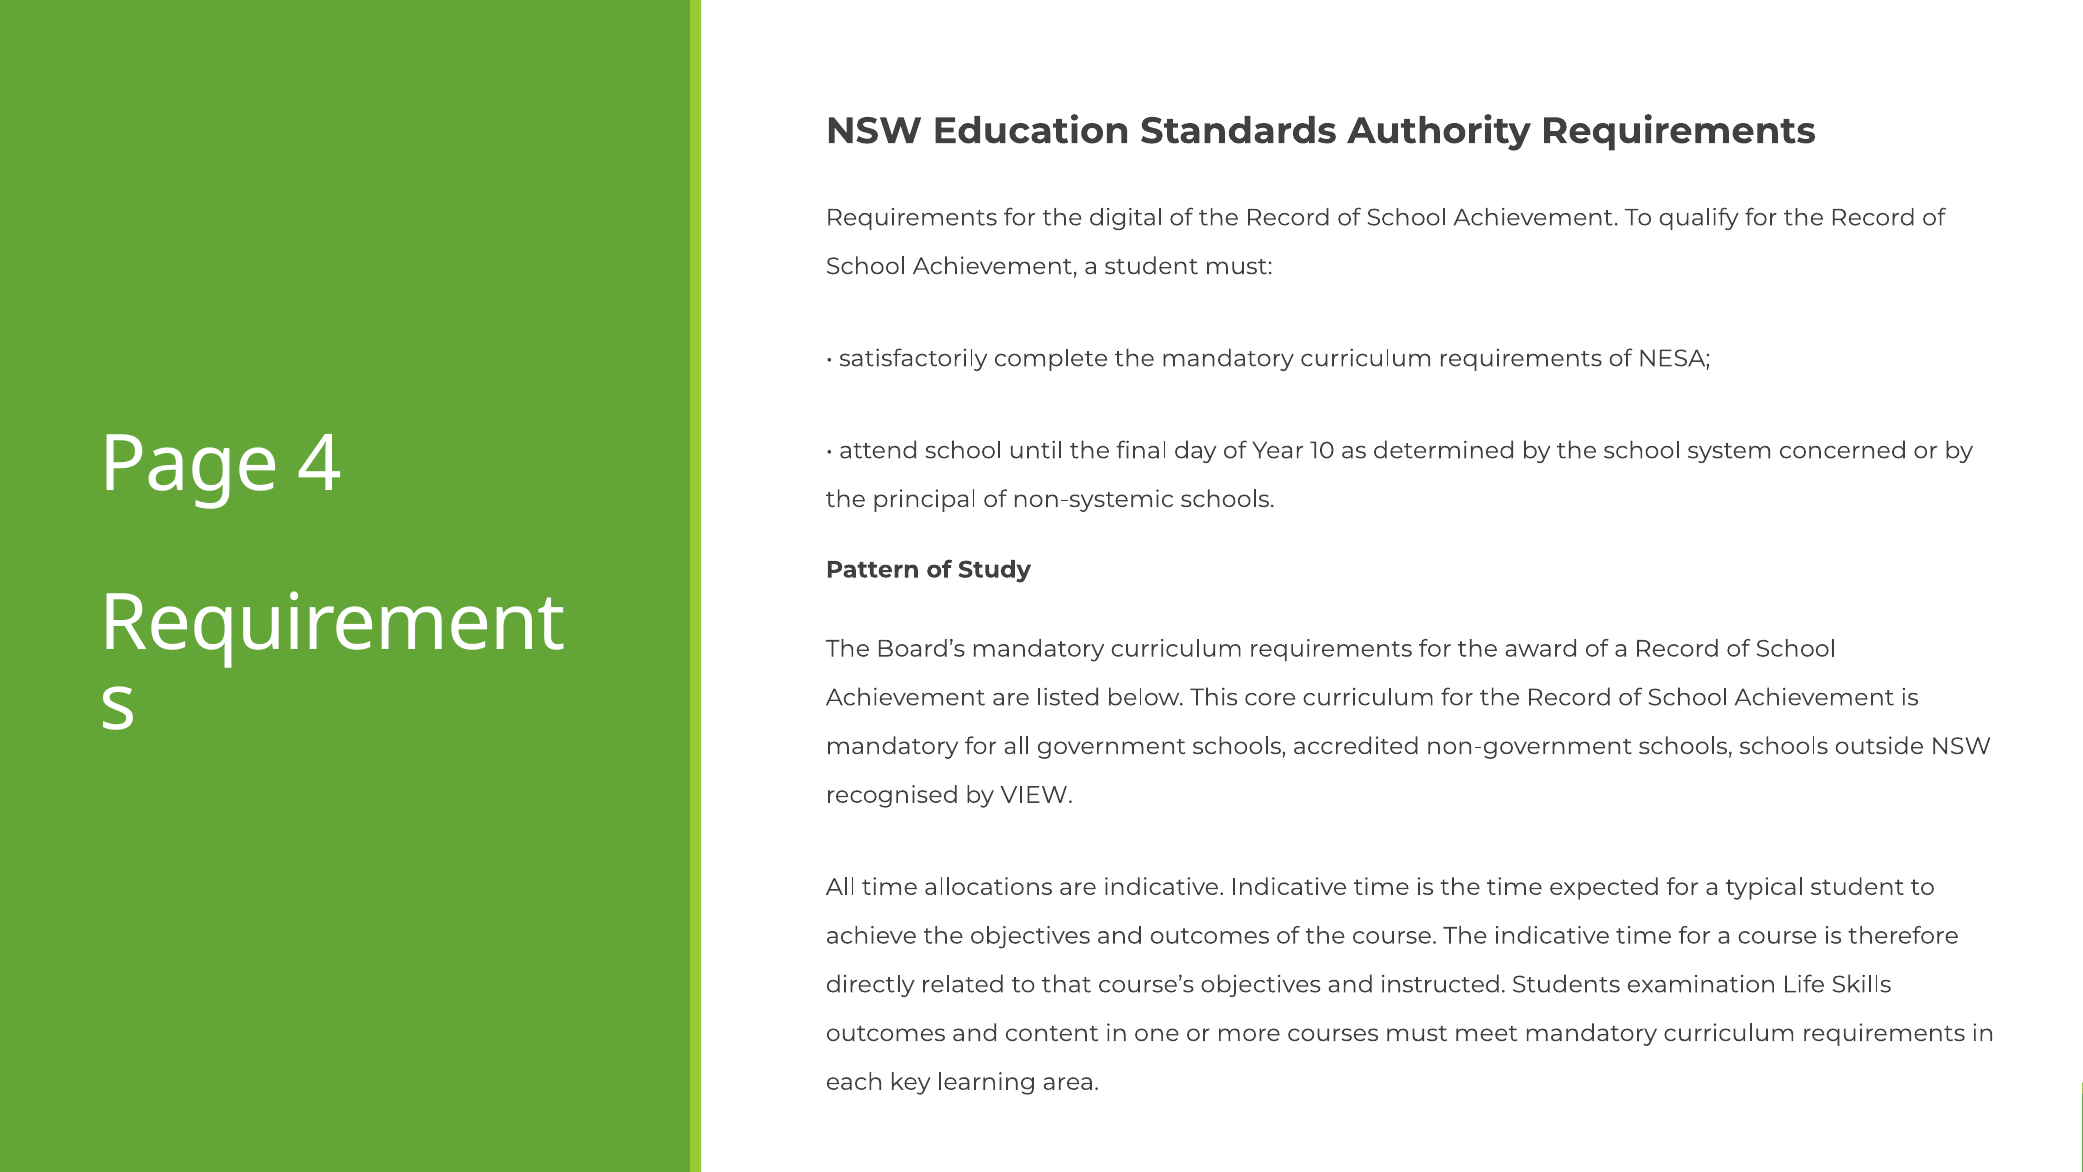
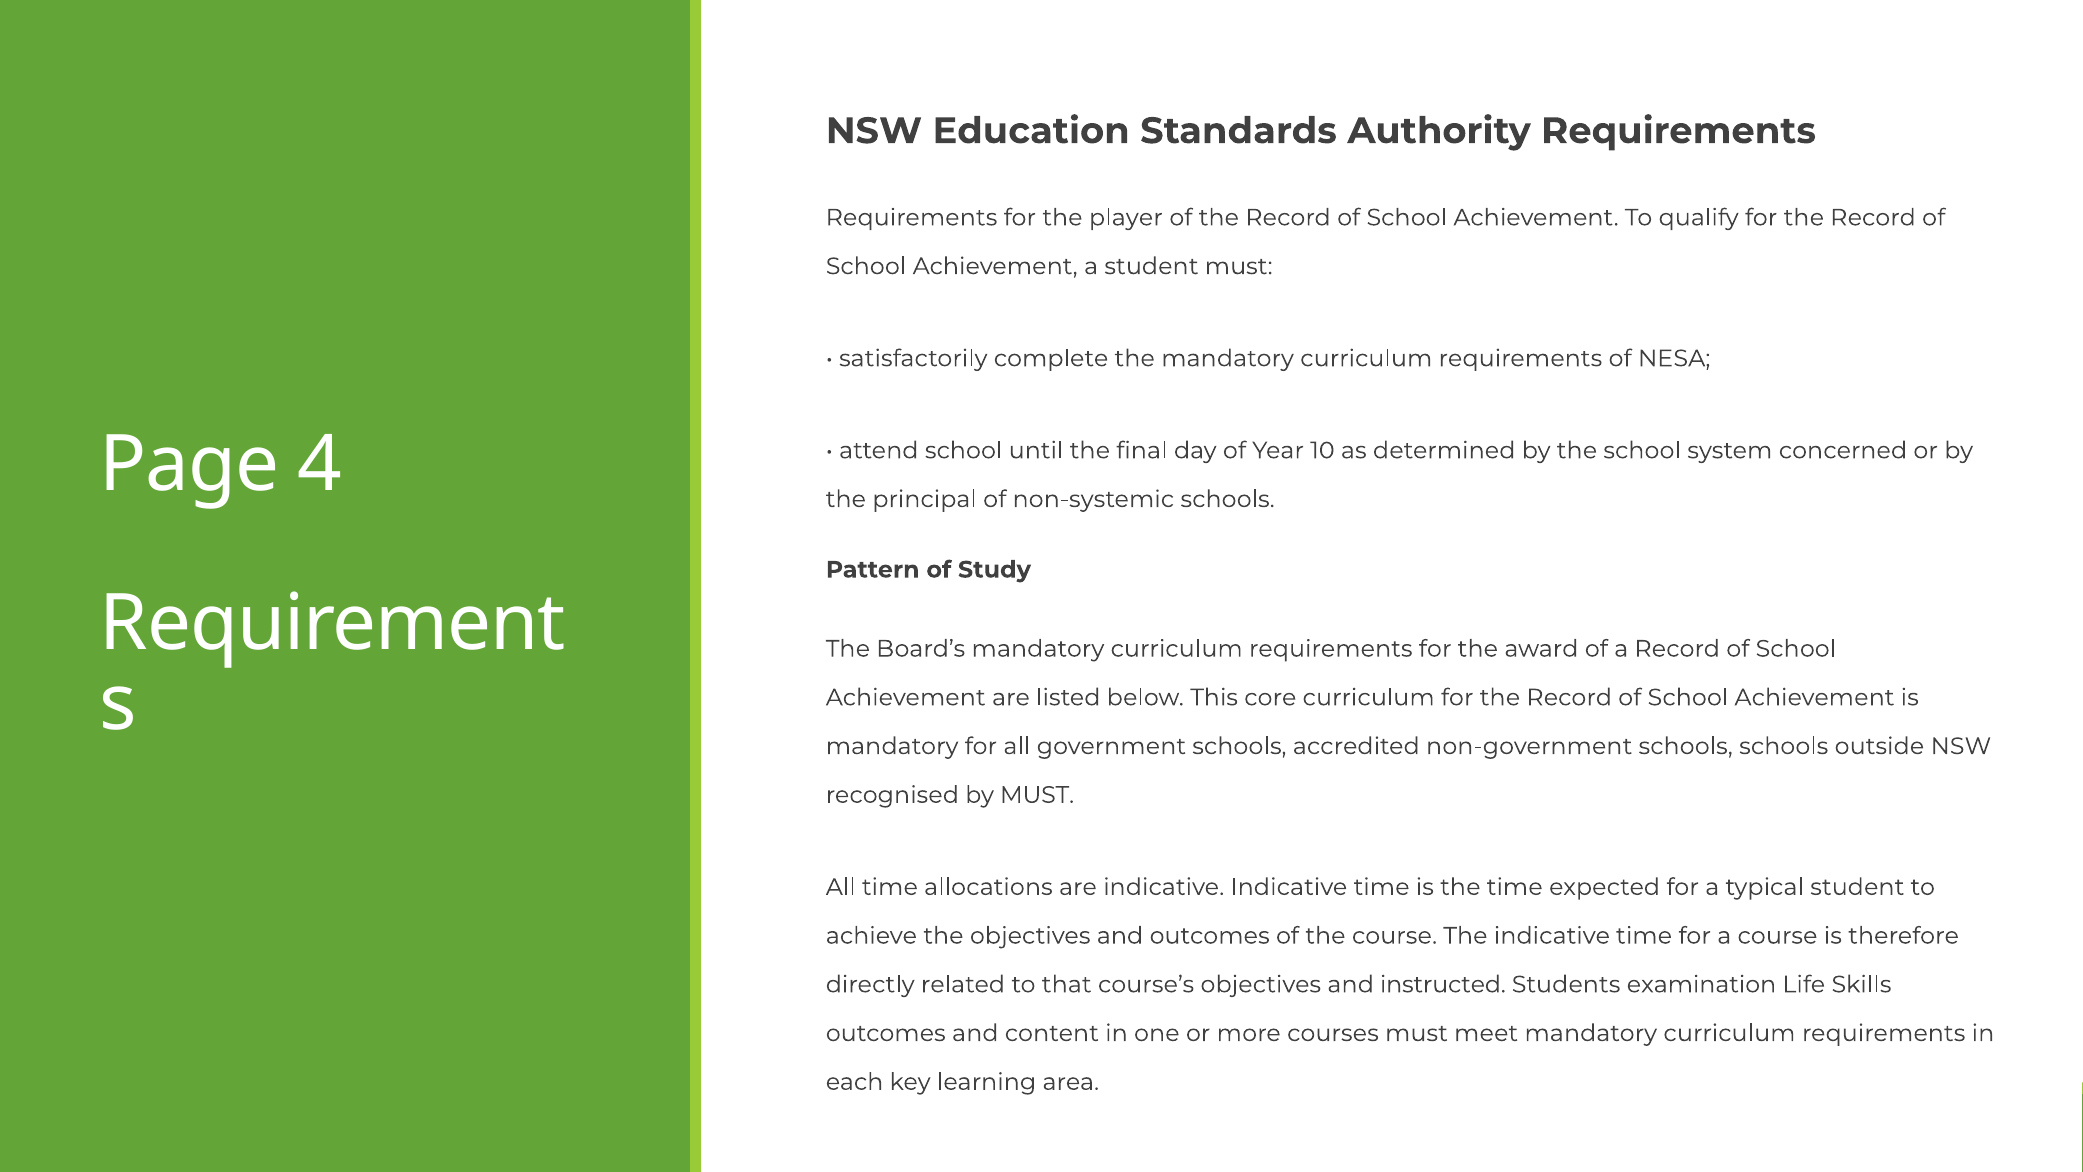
digital: digital -> player
by VIEW: VIEW -> MUST
